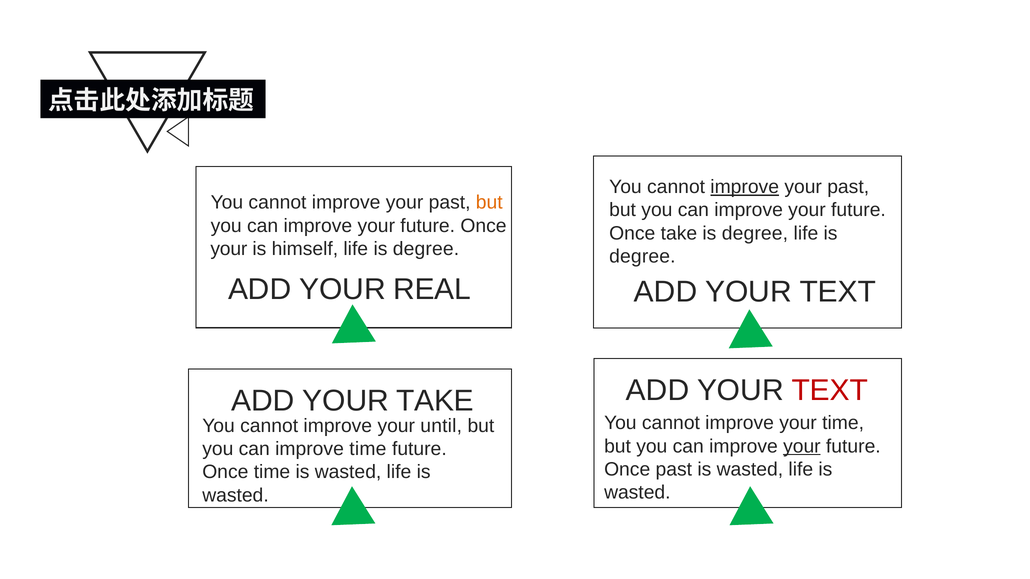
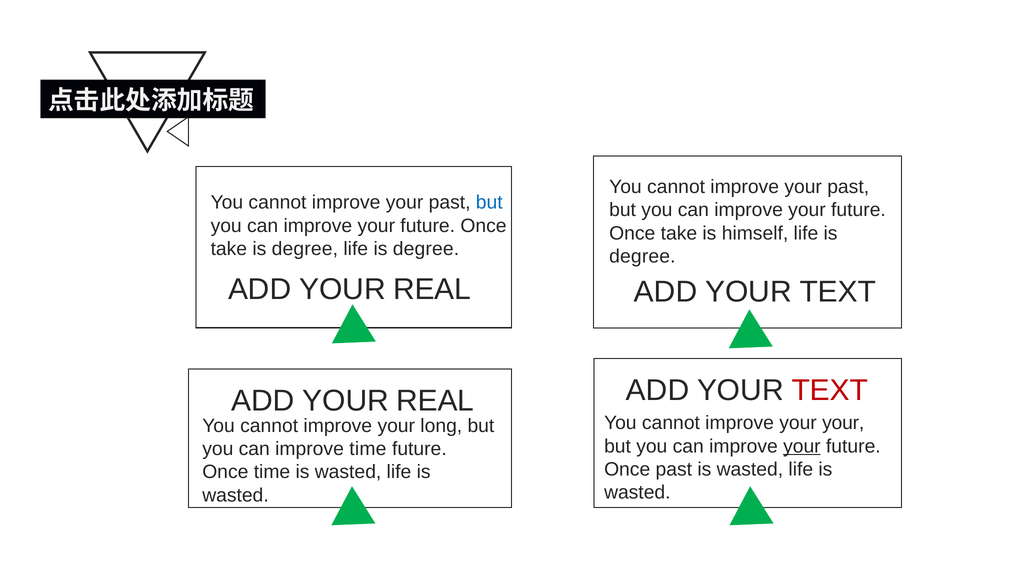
improve at (745, 187) underline: present -> none
but at (489, 203) colour: orange -> blue
degree at (755, 233): degree -> himself
your at (229, 249): your -> take
himself at (305, 249): himself -> degree
TAKE at (435, 401): TAKE -> REAL
your time: time -> your
until: until -> long
